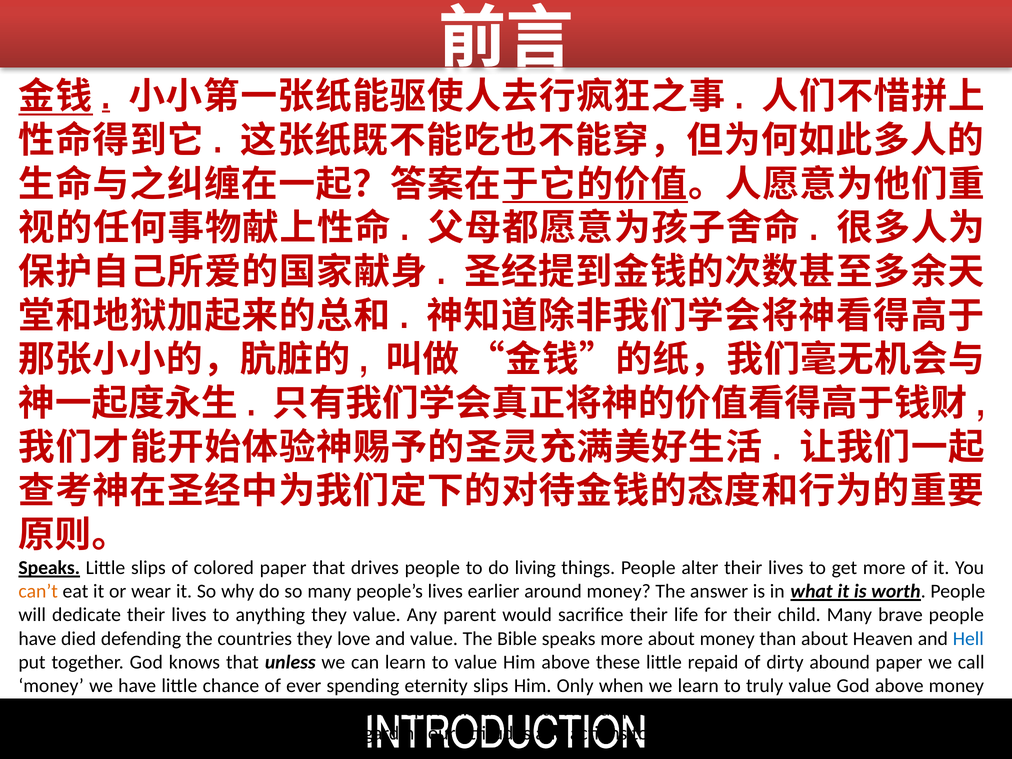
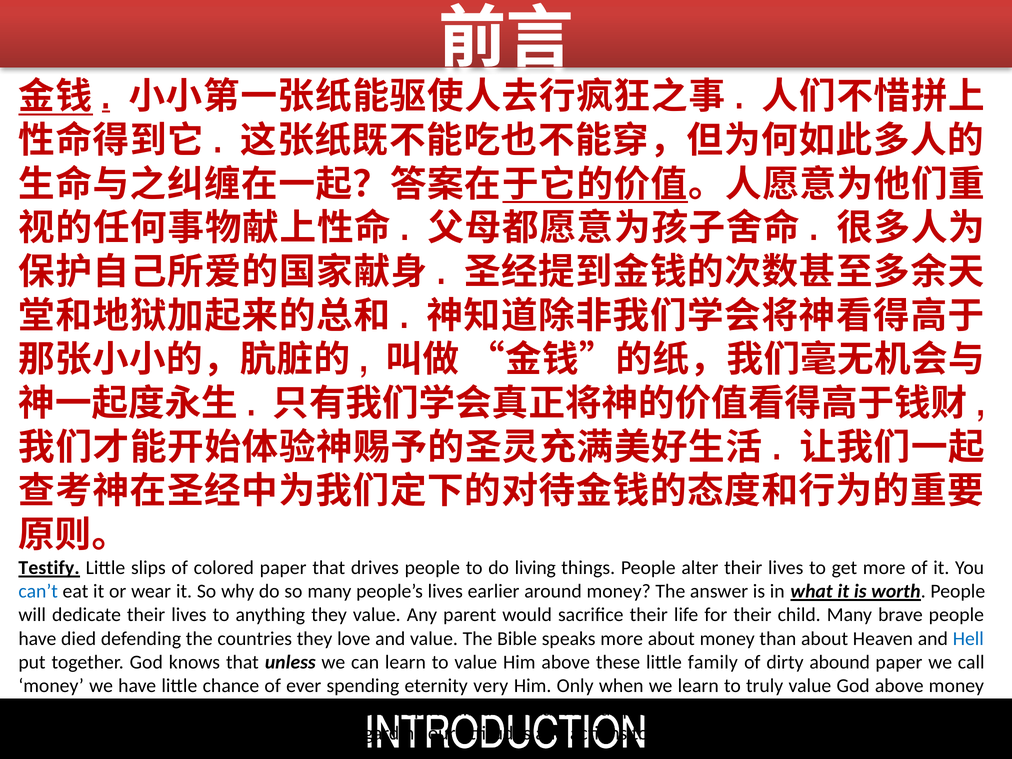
Speaks at (49, 568): Speaks -> Testify
can’t colour: orange -> blue
repaid: repaid -> family
eternity slips: slips -> very
